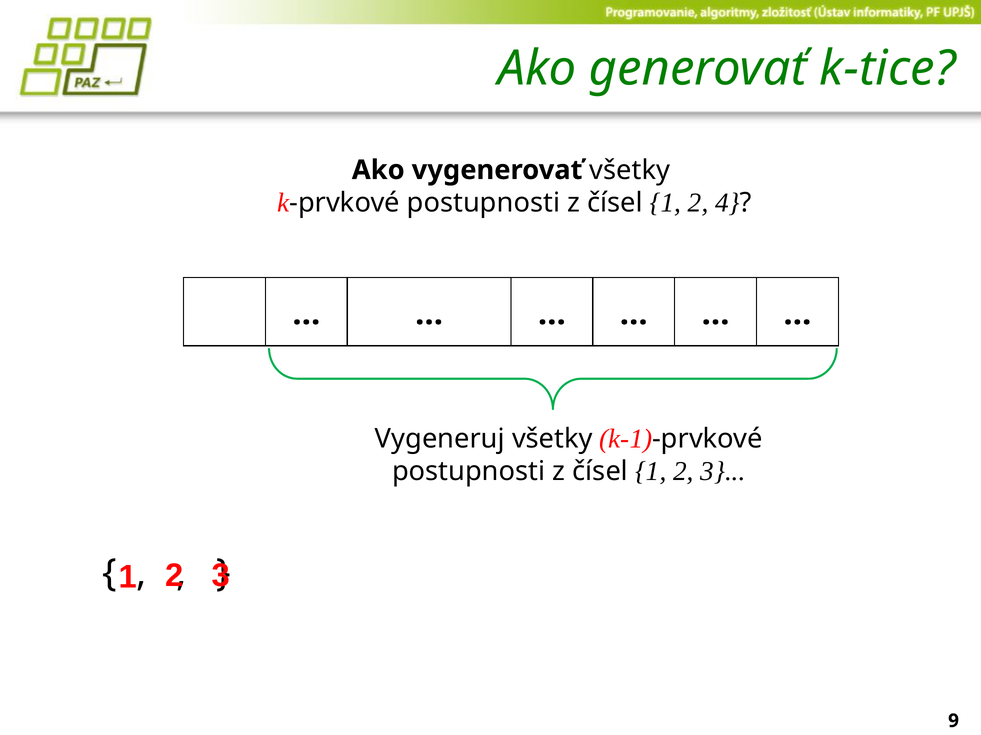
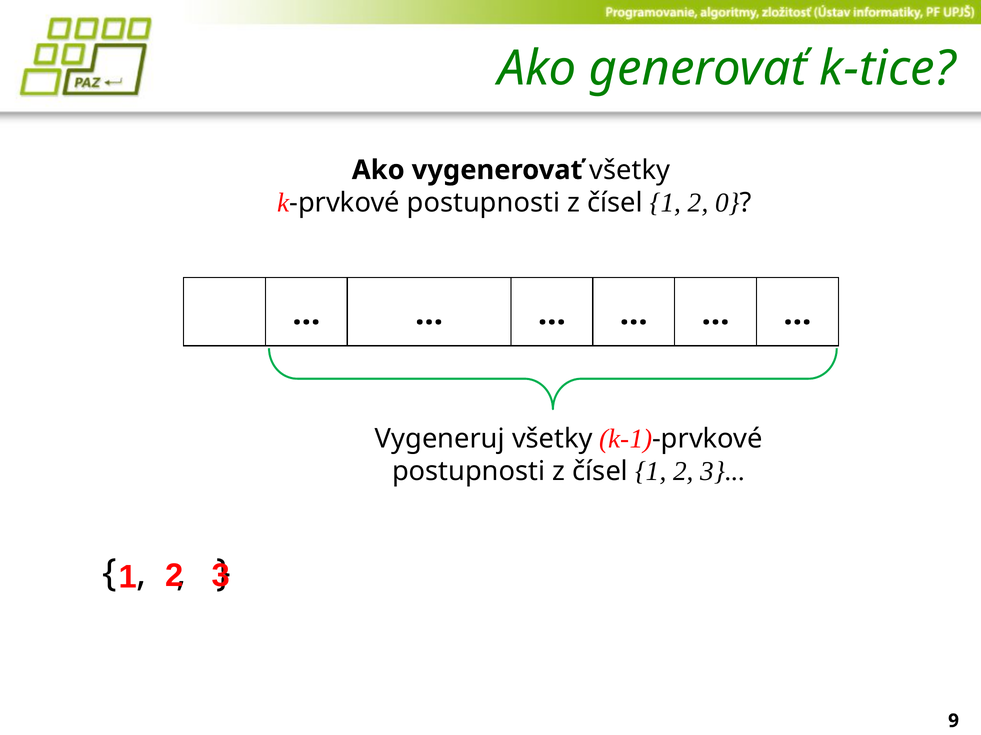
4: 4 -> 0
